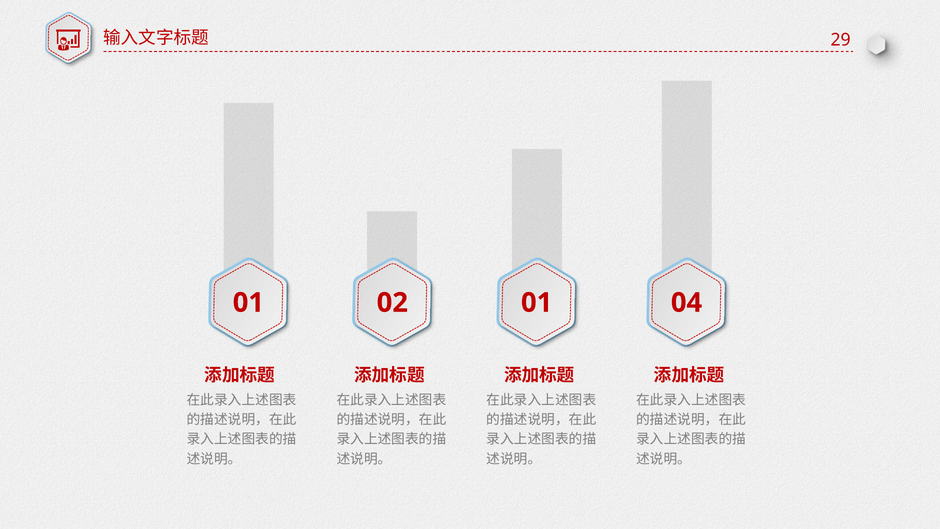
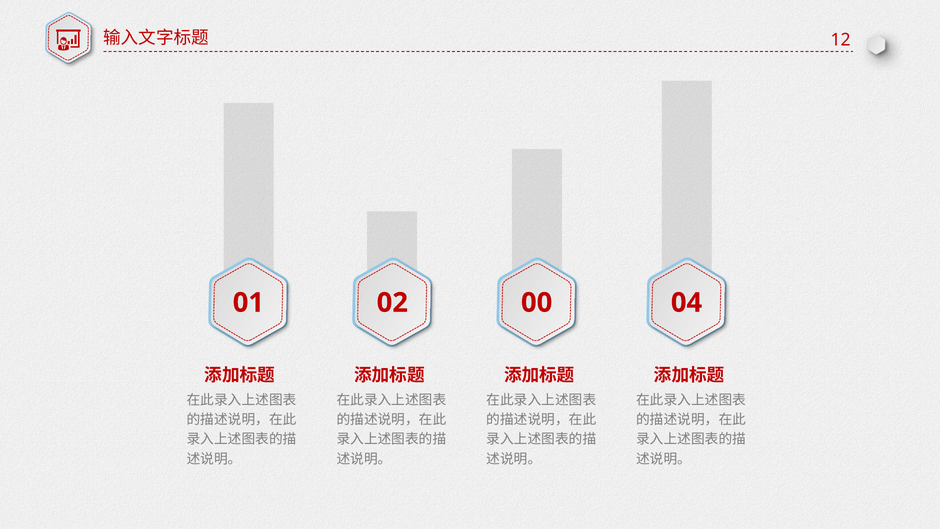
29: 29 -> 12
02 01: 01 -> 00
